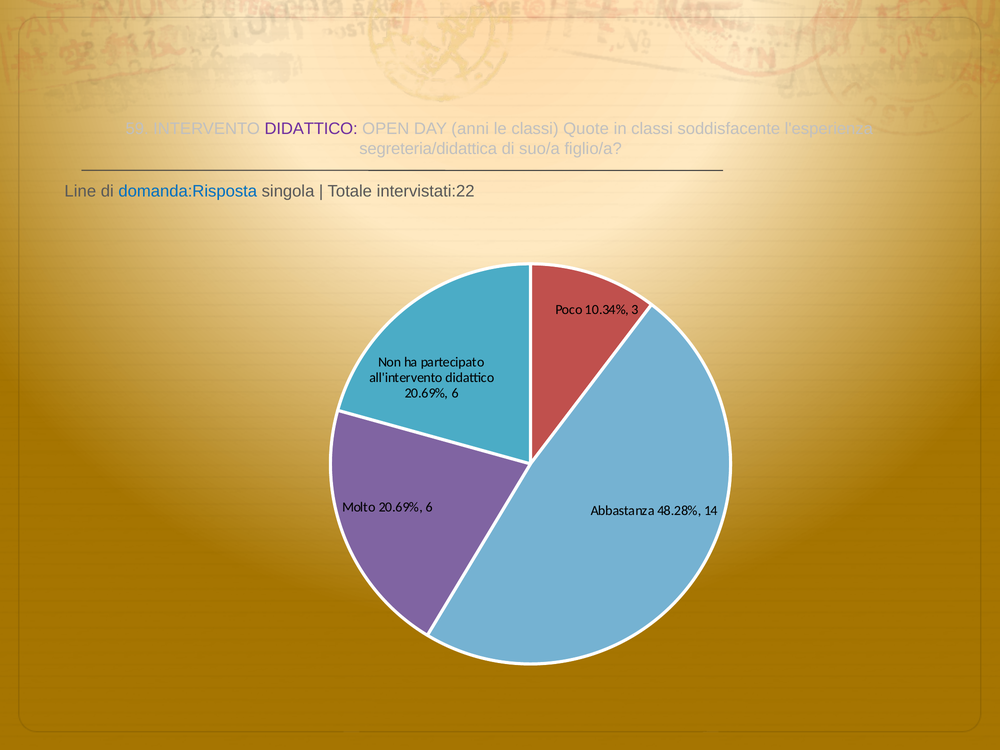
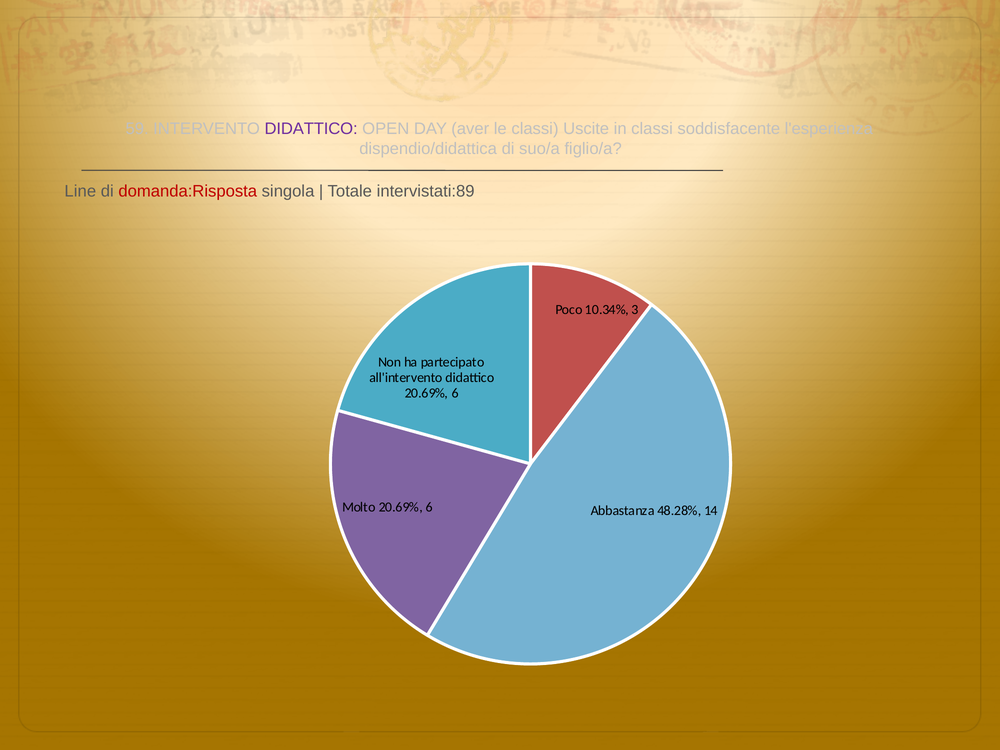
anni: anni -> aver
Quote: Quote -> Uscite
segreteria/didattica: segreteria/didattica -> dispendio/didattica
domanda:Risposta colour: blue -> red
intervistati:22: intervistati:22 -> intervistati:89
